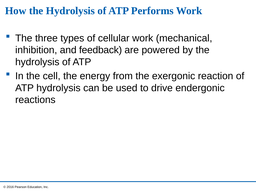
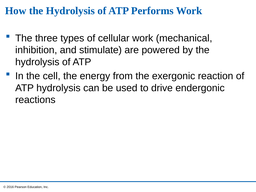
feedback: feedback -> stimulate
